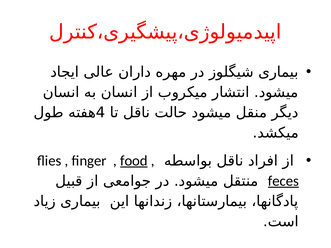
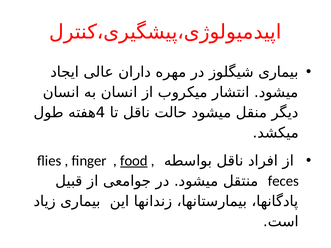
feces underline: present -> none
